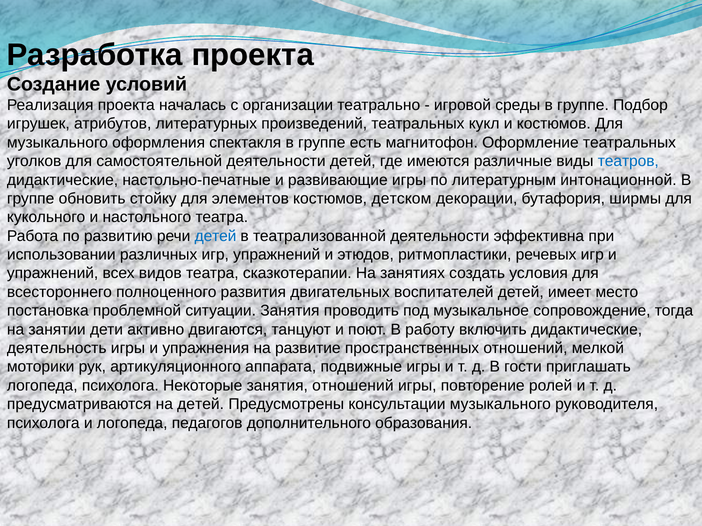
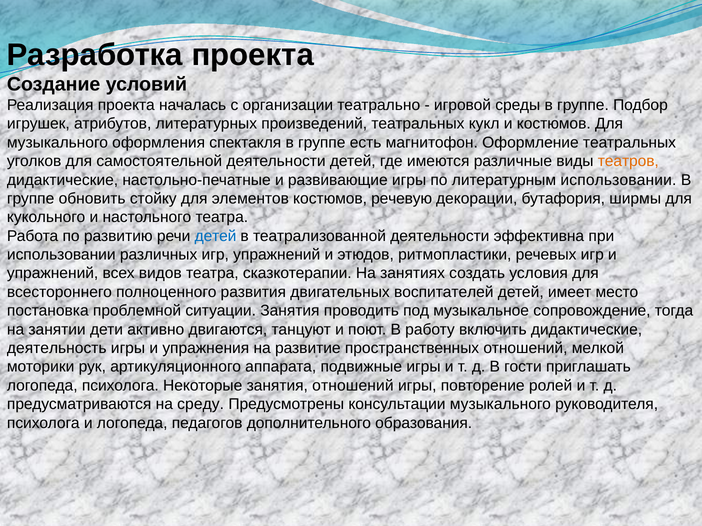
театров colour: blue -> orange
литературным интонационной: интонационной -> использовании
детском: детском -> речевую
на детей: детей -> среду
